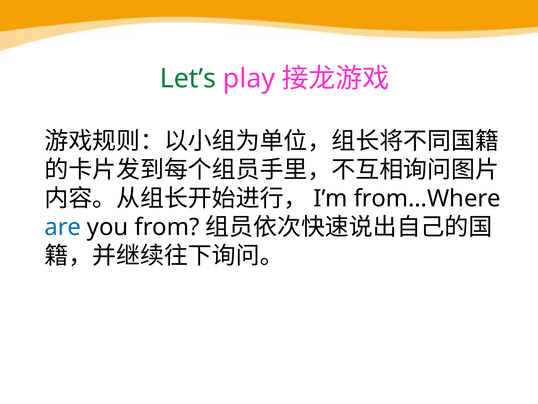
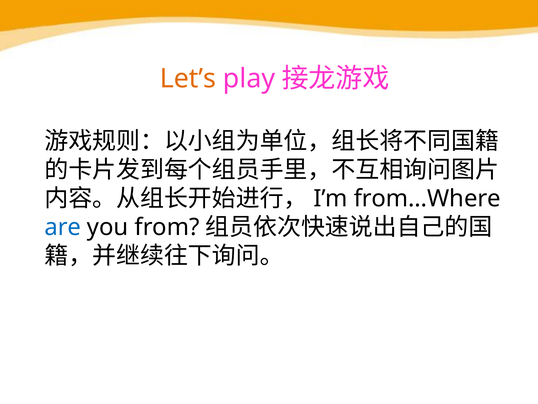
Let’s colour: green -> orange
